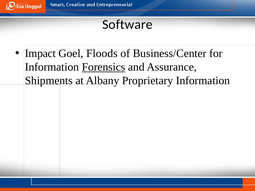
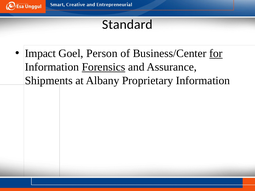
Software: Software -> Standard
Floods: Floods -> Person
for underline: none -> present
